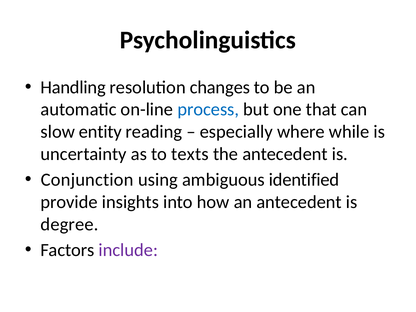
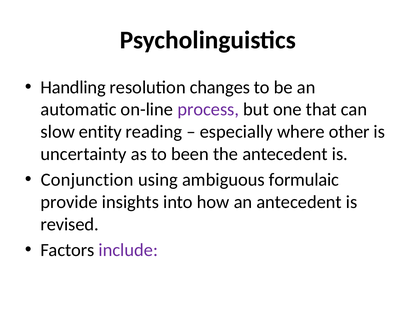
process colour: blue -> purple
while: while -> other
texts: texts -> been
identified: identified -> formulaic
degree: degree -> revised
